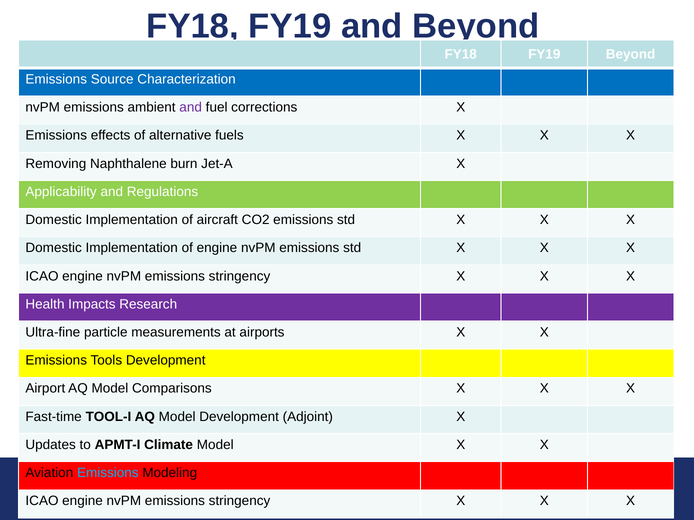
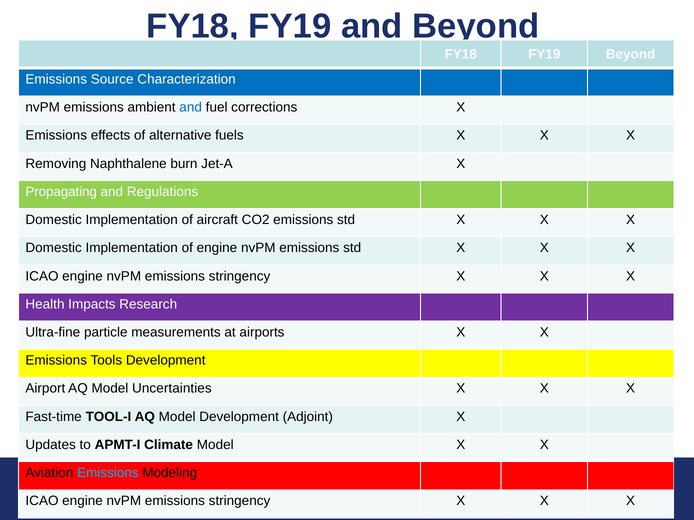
and at (191, 107) colour: purple -> blue
Applicability: Applicability -> Propagating
Comparisons: Comparisons -> Uncertainties
